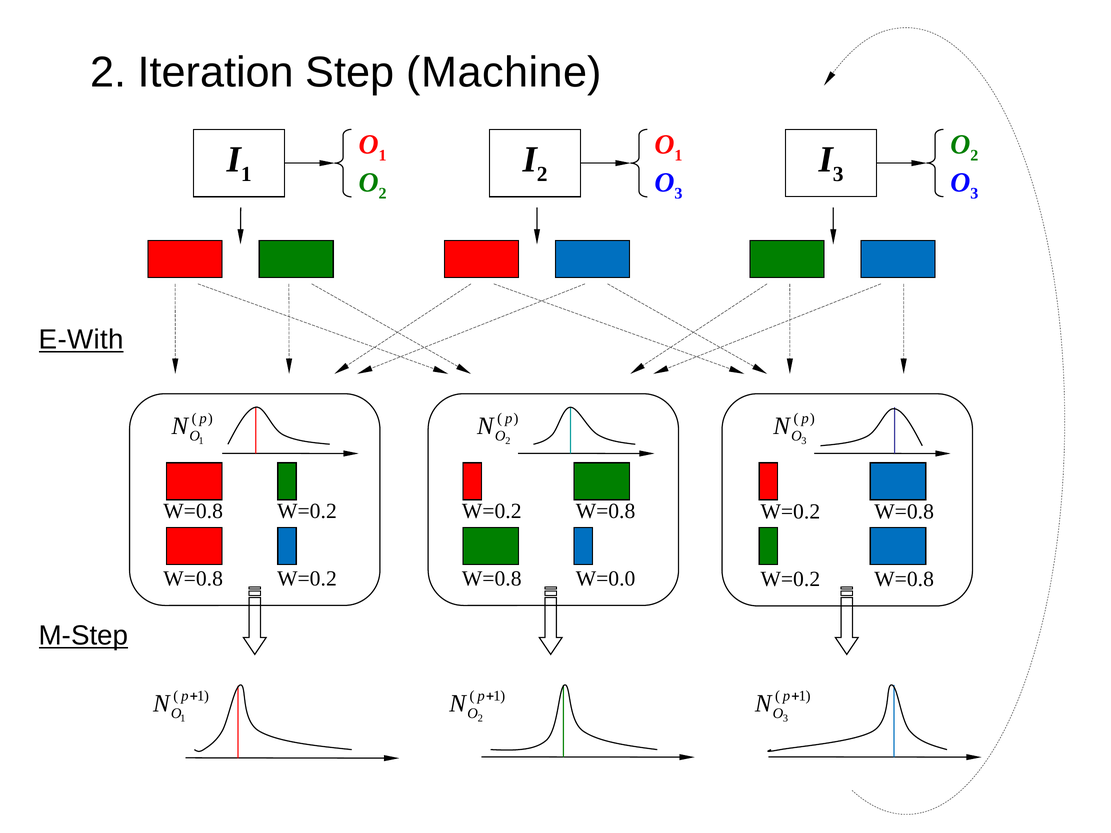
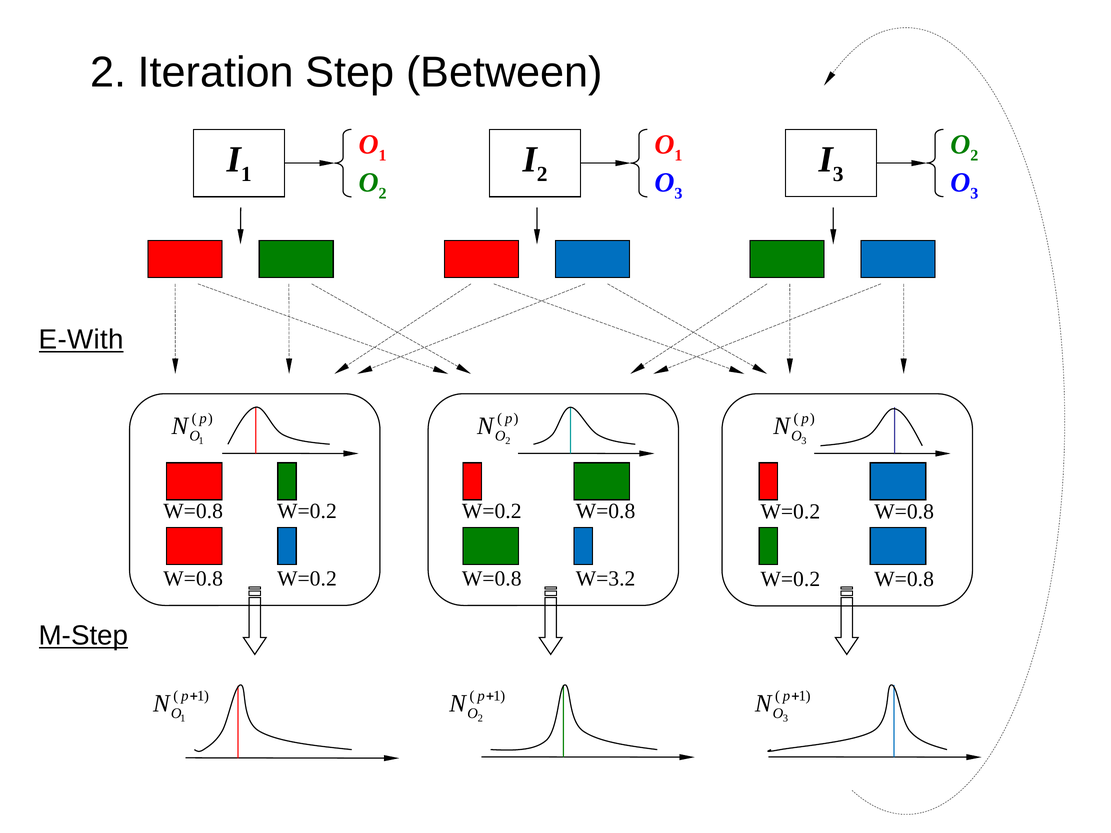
Machine: Machine -> Between
W=0.0: W=0.0 -> W=3.2
